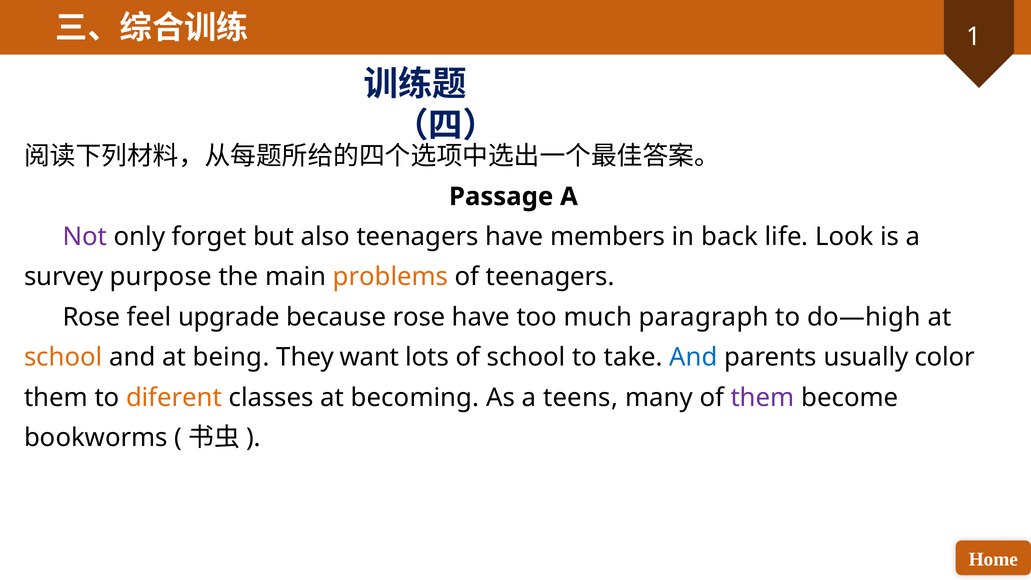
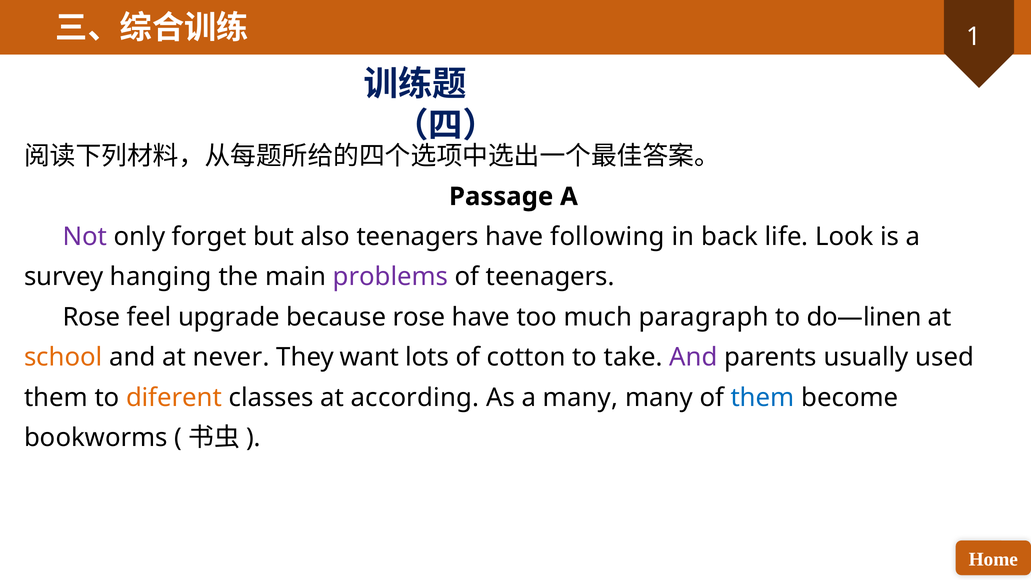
members: members -> following
purpose: purpose -> hanging
problems colour: orange -> purple
do—high: do—high -> do—linen
being: being -> never
of school: school -> cotton
And at (694, 357) colour: blue -> purple
color: color -> used
becoming: becoming -> according
a teens: teens -> many
them at (763, 398) colour: purple -> blue
